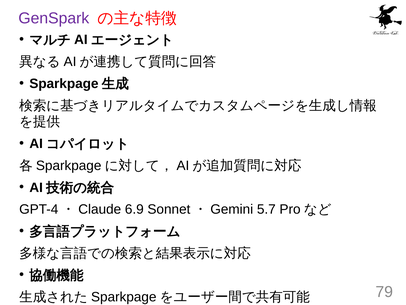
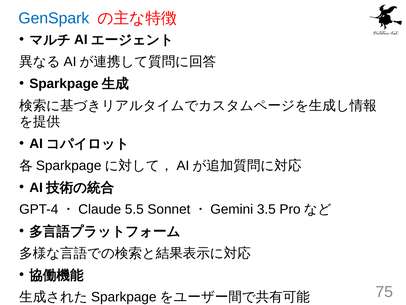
GenSpark colour: purple -> blue
6.9: 6.9 -> 5.5
5.7: 5.7 -> 3.5
79: 79 -> 75
